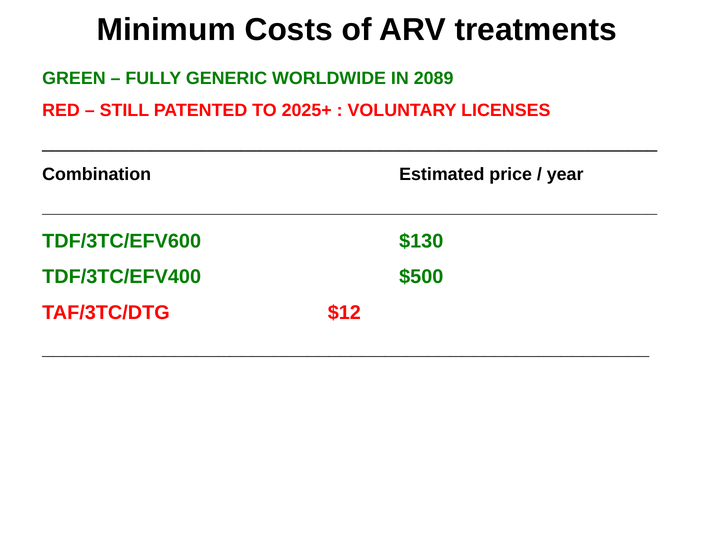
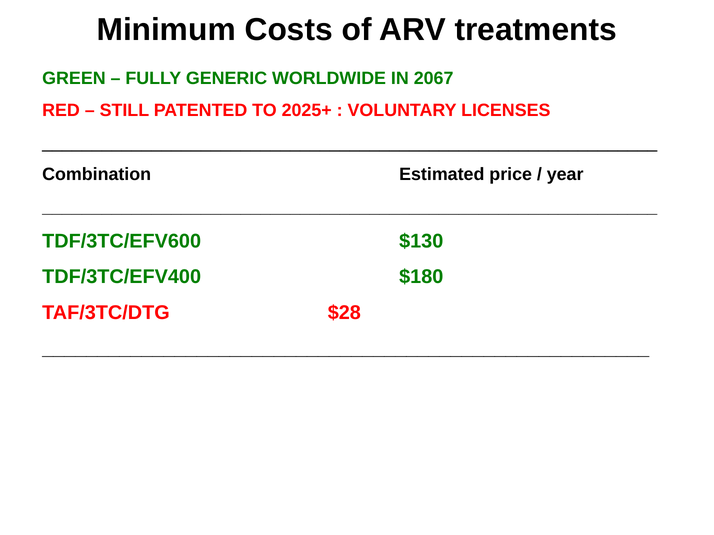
2089: 2089 -> 2067
$500: $500 -> $180
$12: $12 -> $28
